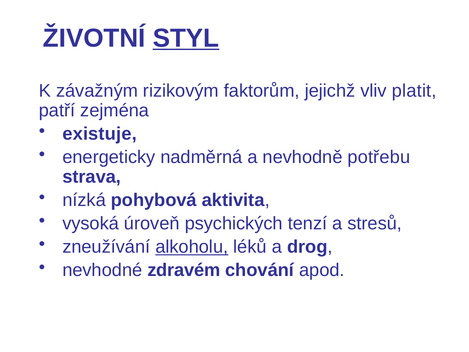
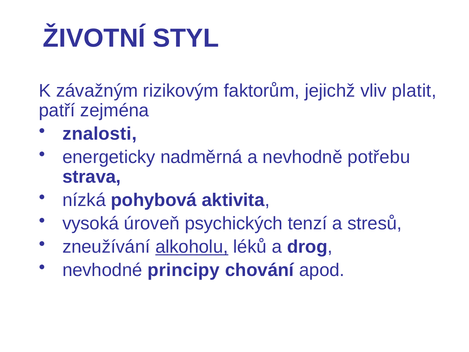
STYL underline: present -> none
existuje: existuje -> znalosti
zdravém: zdravém -> principy
